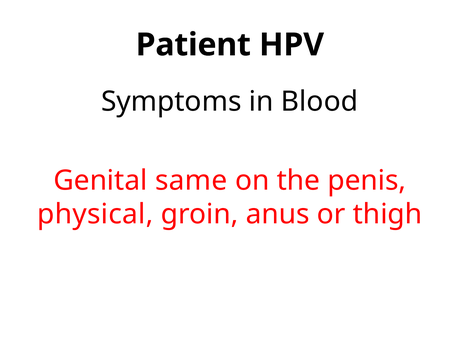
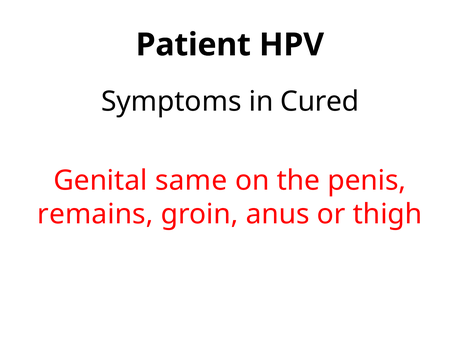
Blood: Blood -> Cured
physical: physical -> remains
